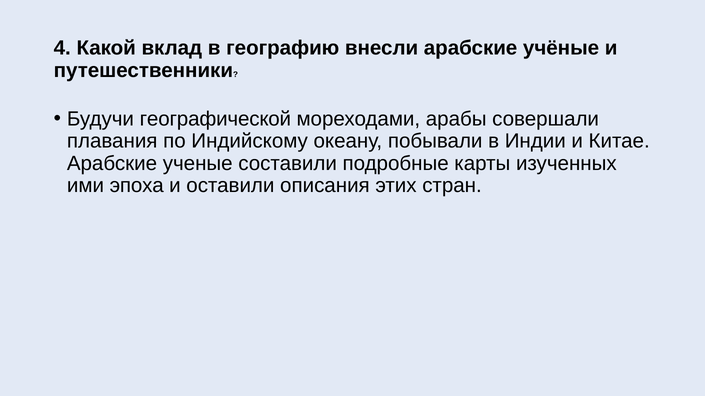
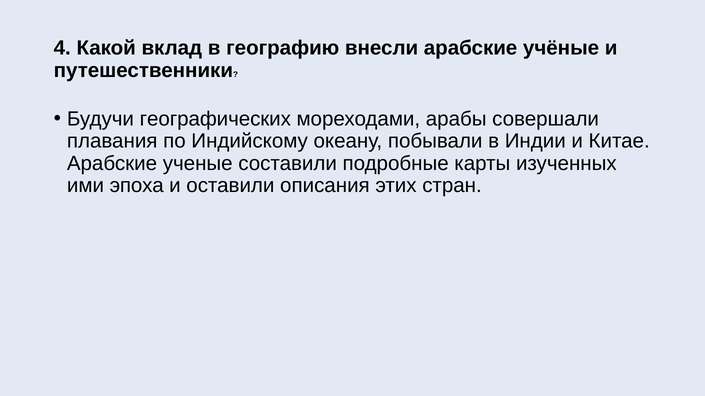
географической: географической -> географических
